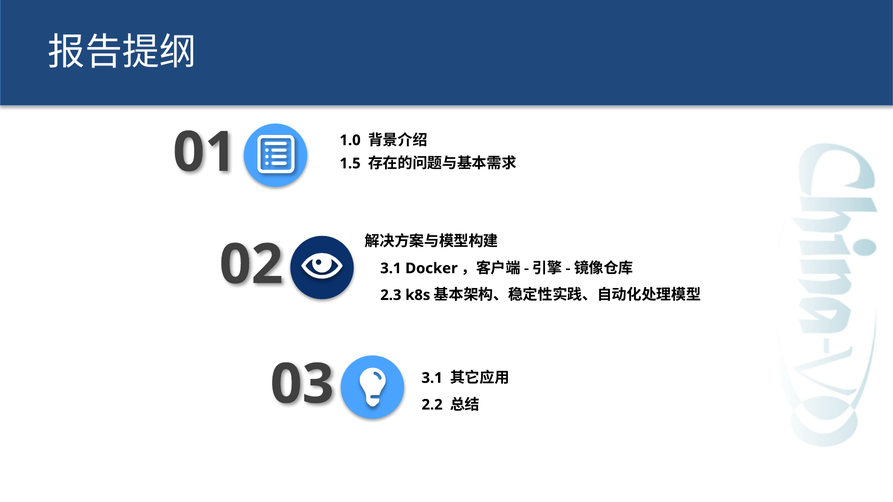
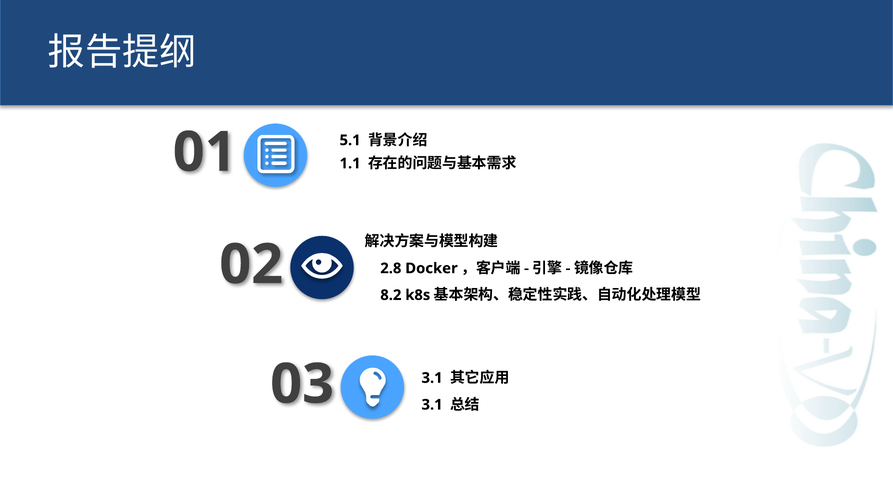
1.0: 1.0 -> 5.1
1.5: 1.5 -> 1.1
3.1 at (391, 269): 3.1 -> 2.8
2.3: 2.3 -> 8.2
2.2 at (432, 405): 2.2 -> 3.1
